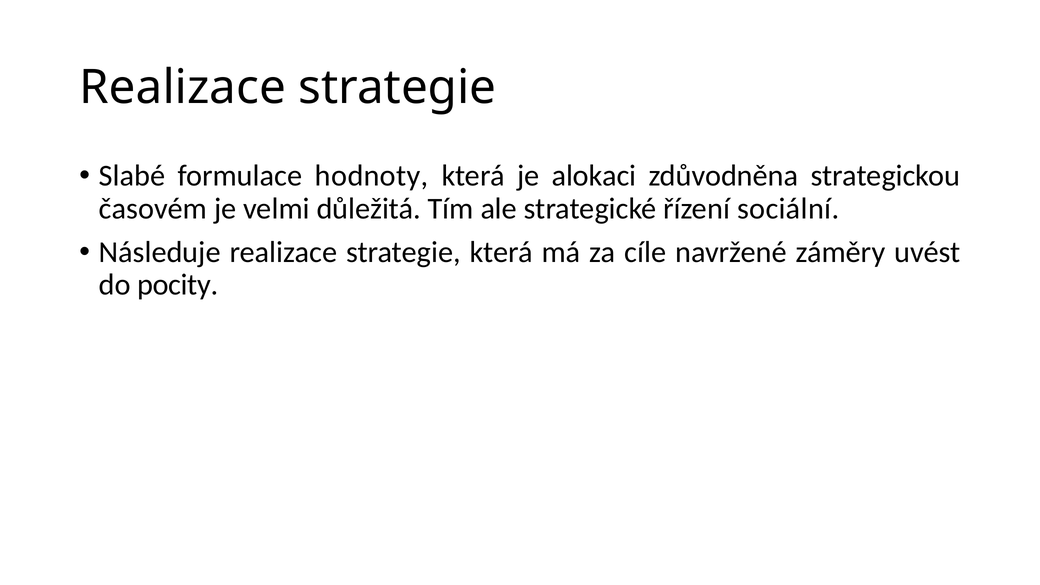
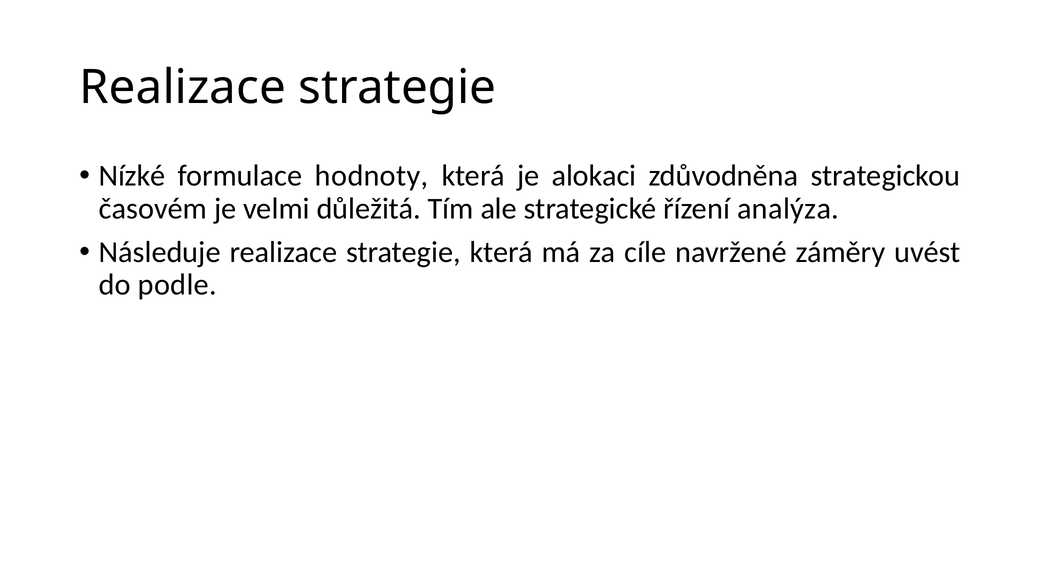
Slabé: Slabé -> Nízké
sociální: sociální -> analýza
pocity: pocity -> podle
